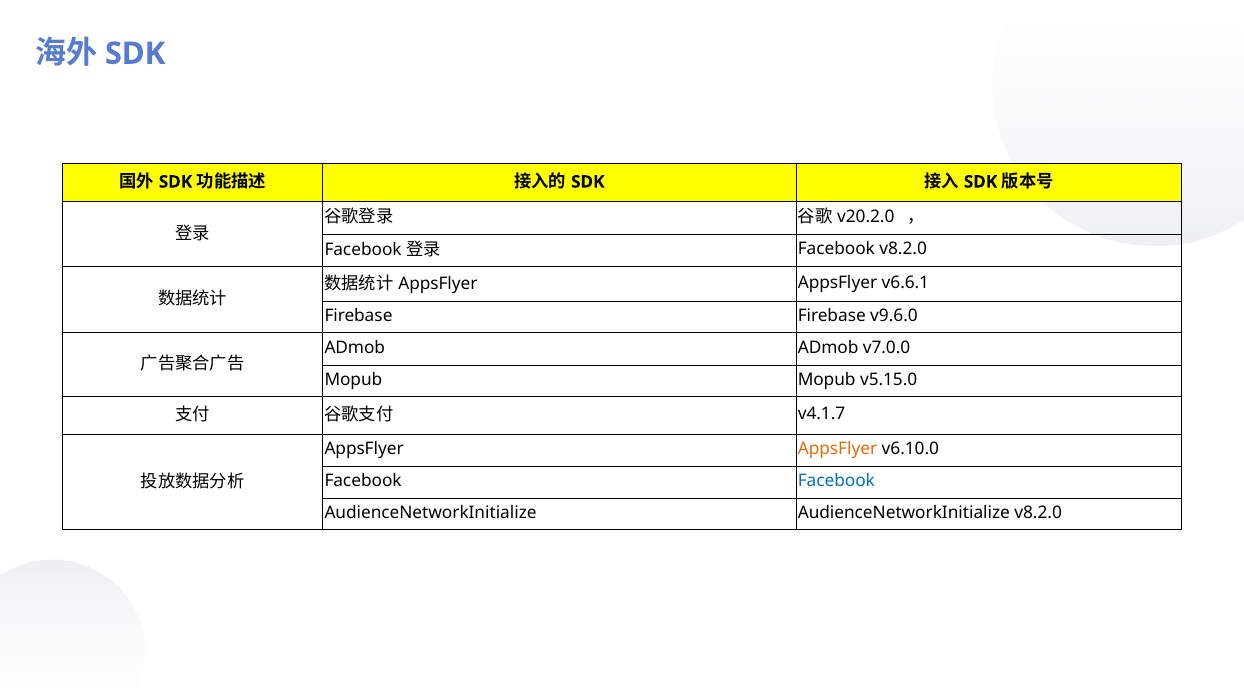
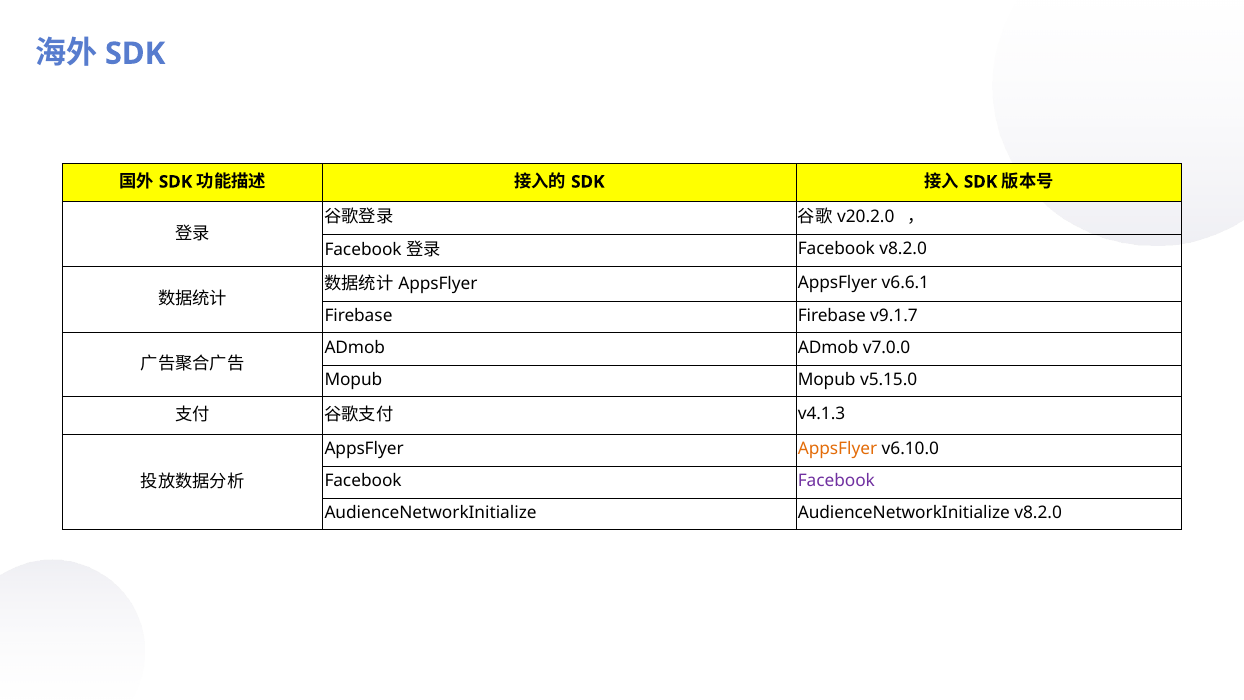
v9.6.0: v9.6.0 -> v9.1.7
v4.1.7: v4.1.7 -> v4.1.3
Facebook at (836, 481) colour: blue -> purple
